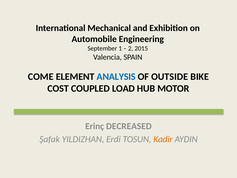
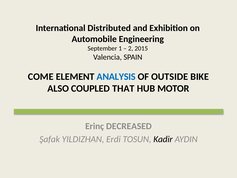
Mechanical: Mechanical -> Distributed
COST: COST -> ALSO
LOAD: LOAD -> THAT
Kadir colour: orange -> black
